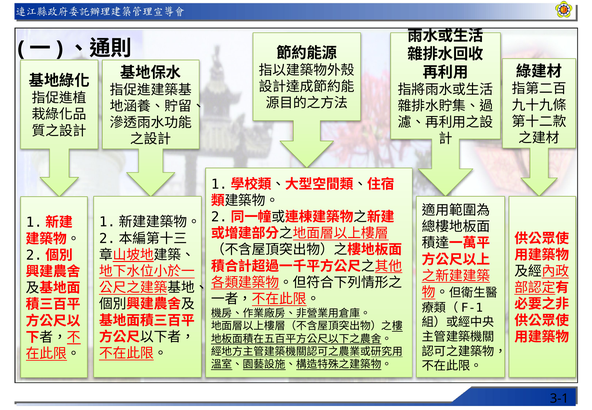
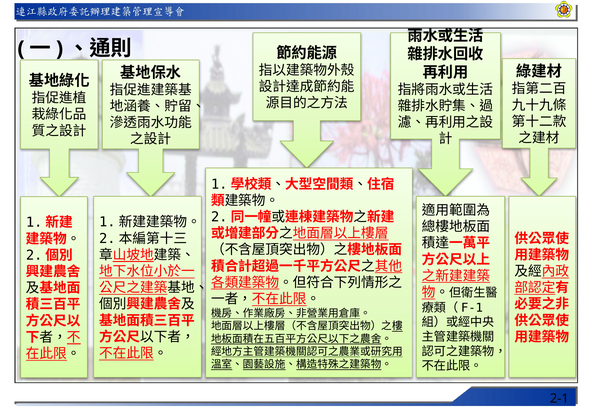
3-1: 3-1 -> 2-1
